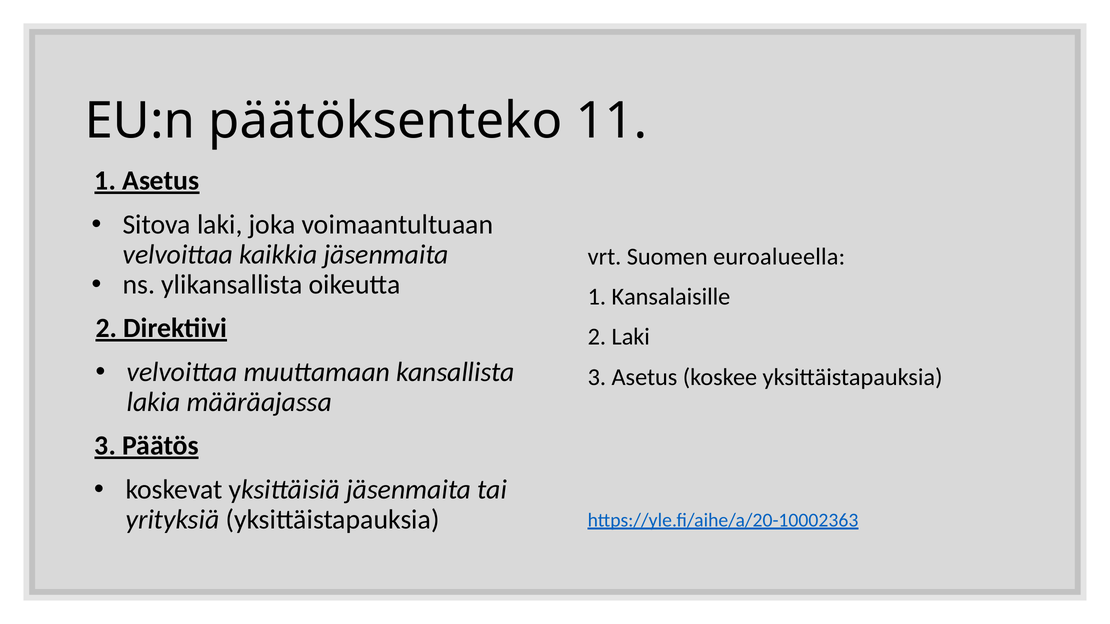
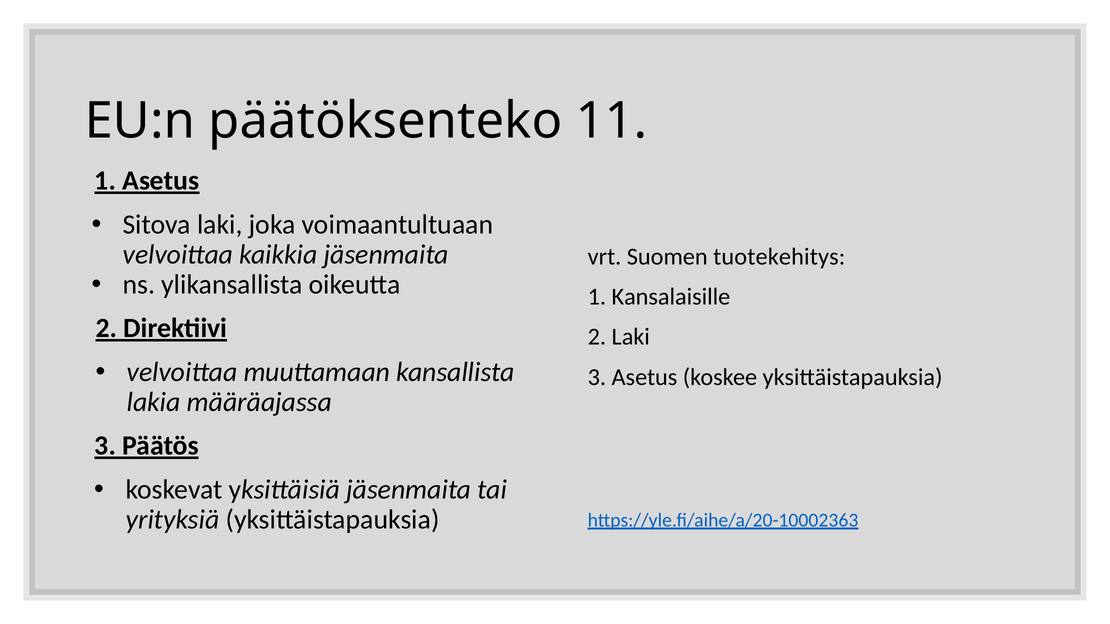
euroalueella: euroalueella -> tuotekehitys
